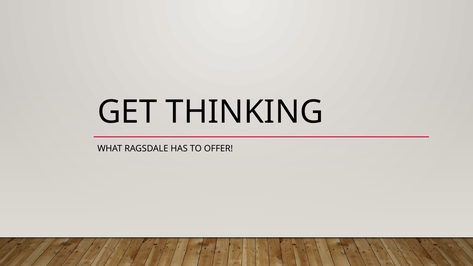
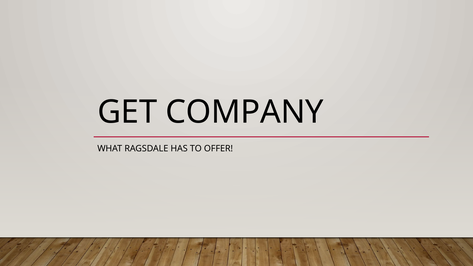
THINKING: THINKING -> COMPANY
